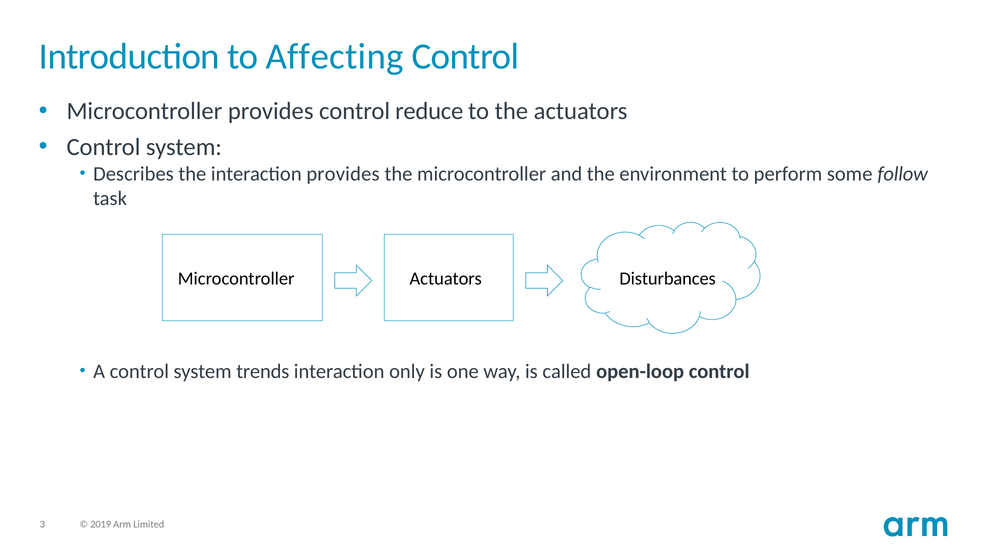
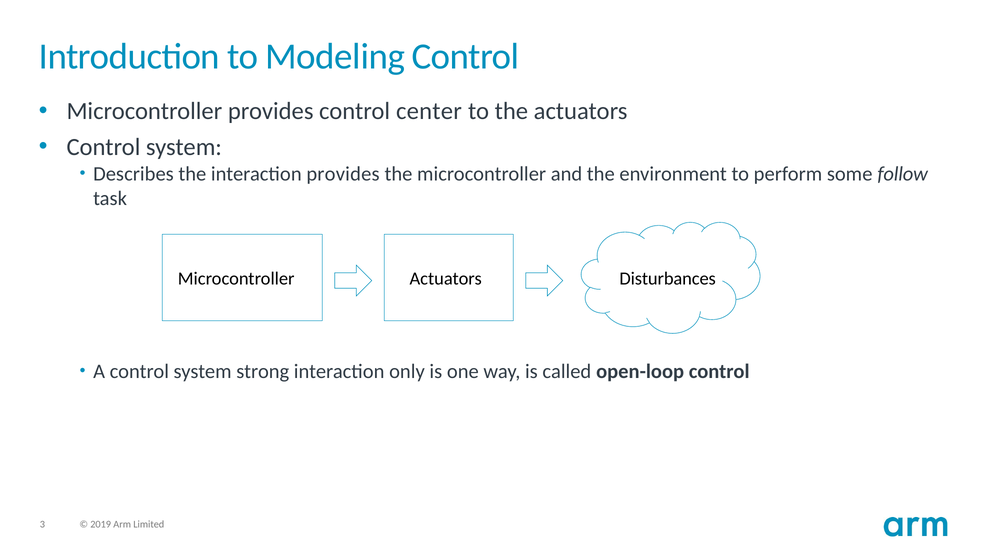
Affecting: Affecting -> Modeling
reduce: reduce -> center
trends: trends -> strong
